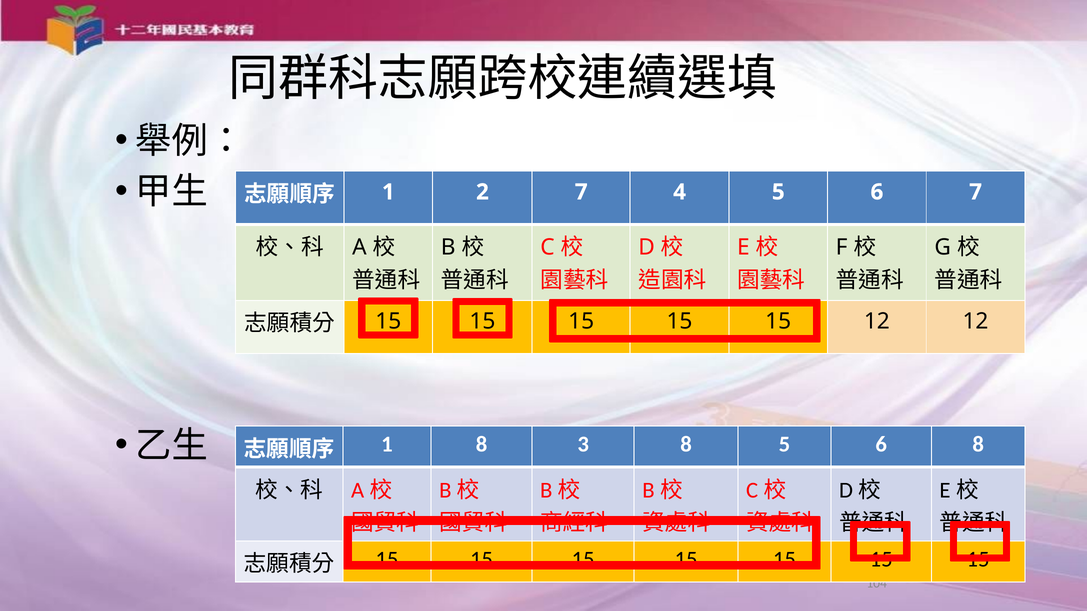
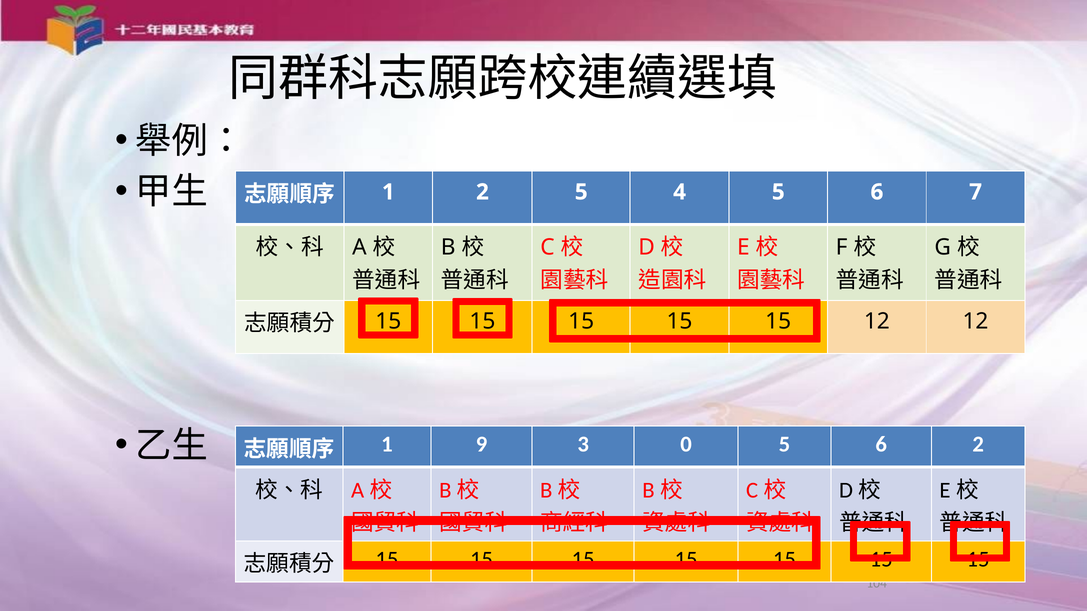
2 7: 7 -> 5
1 8: 8 -> 9
3 8: 8 -> 0
6 8: 8 -> 2
